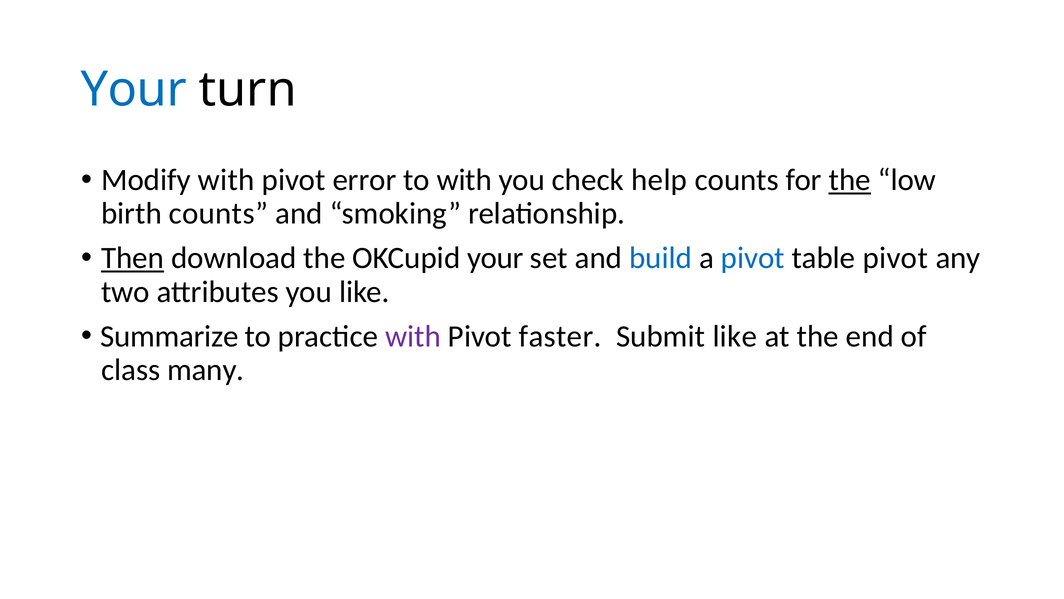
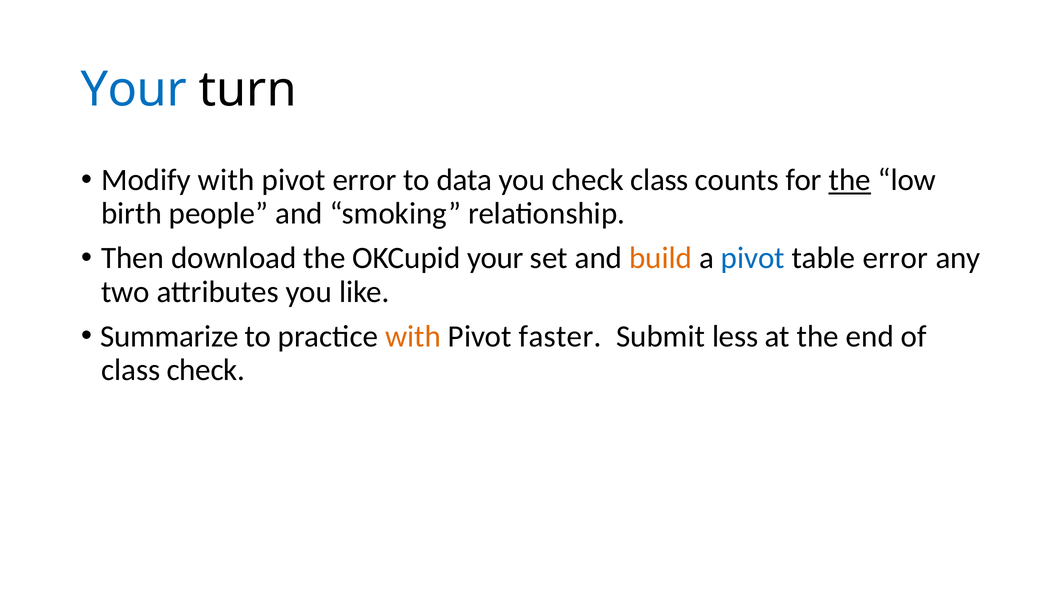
to with: with -> data
check help: help -> class
birth counts: counts -> people
Then underline: present -> none
build colour: blue -> orange
table pivot: pivot -> error
with at (413, 336) colour: purple -> orange
Submit like: like -> less
class many: many -> check
